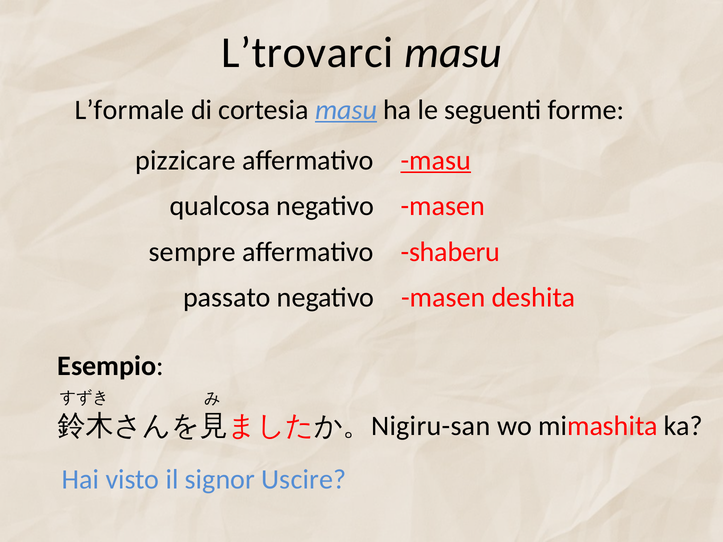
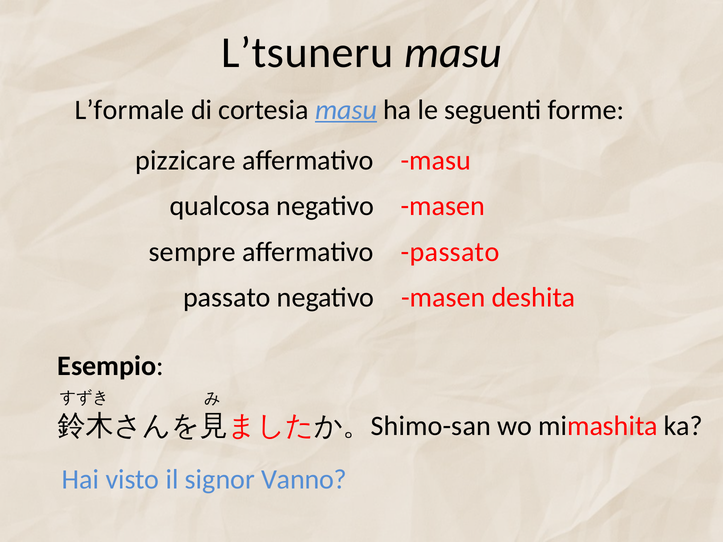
L’trovarci: L’trovarci -> L’tsuneru
masu at (436, 160) underline: present -> none
shaberu at (451, 252): shaberu -> passato
Nigiru-san: Nigiru-san -> Shimo-san
Uscire: Uscire -> Vanno
